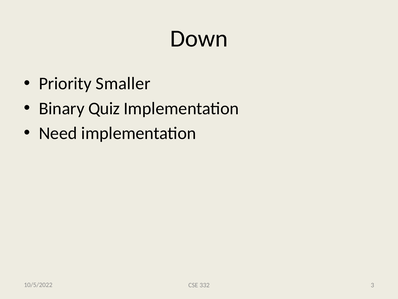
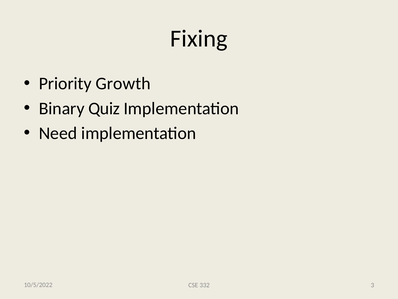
Down: Down -> Fixing
Smaller: Smaller -> Growth
